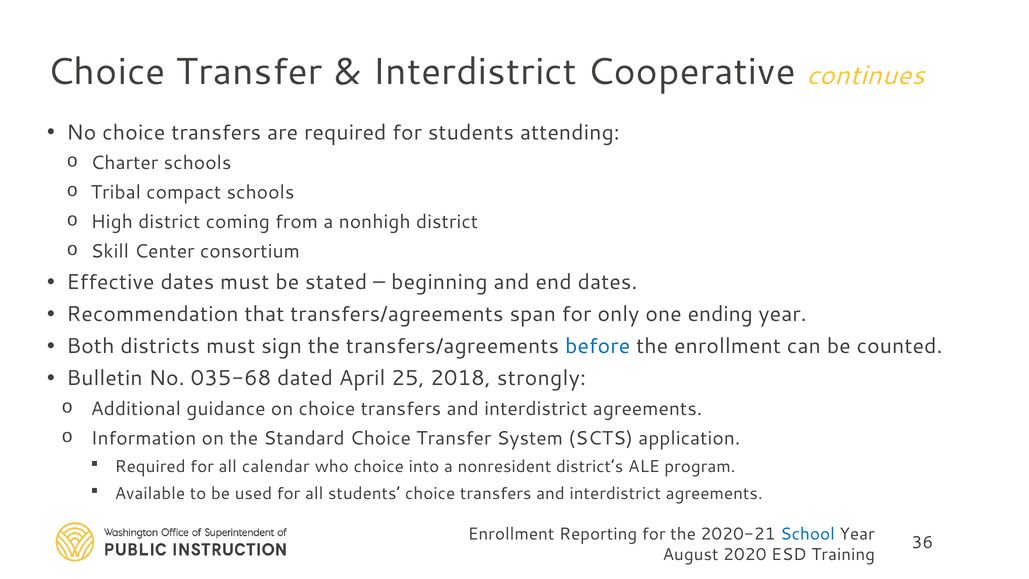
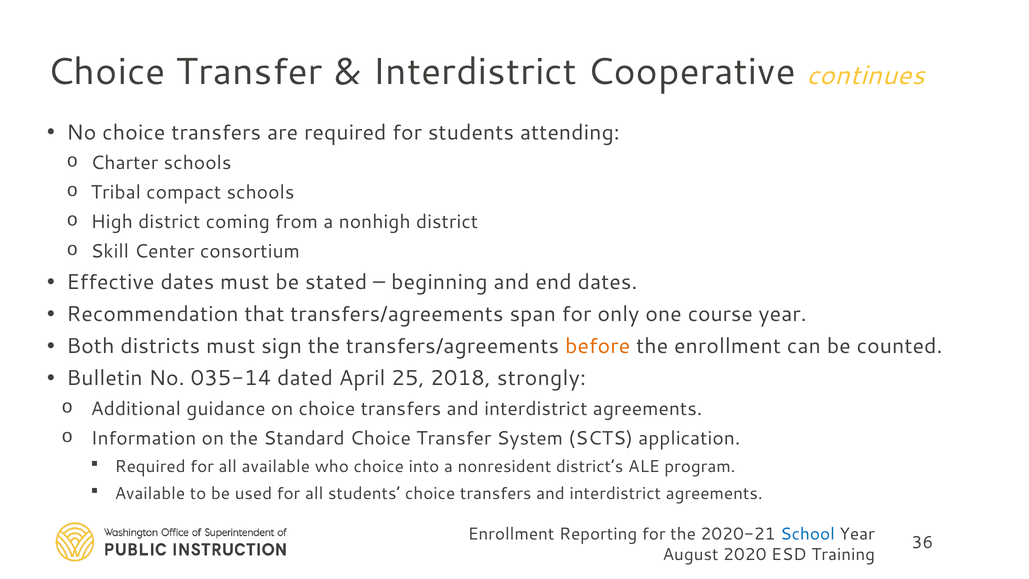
ending: ending -> course
before colour: blue -> orange
035-68: 035-68 -> 035-14
all calendar: calendar -> available
